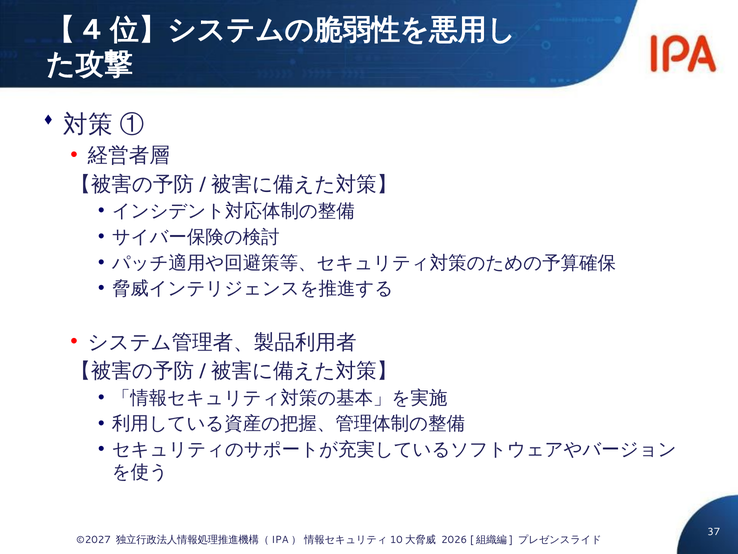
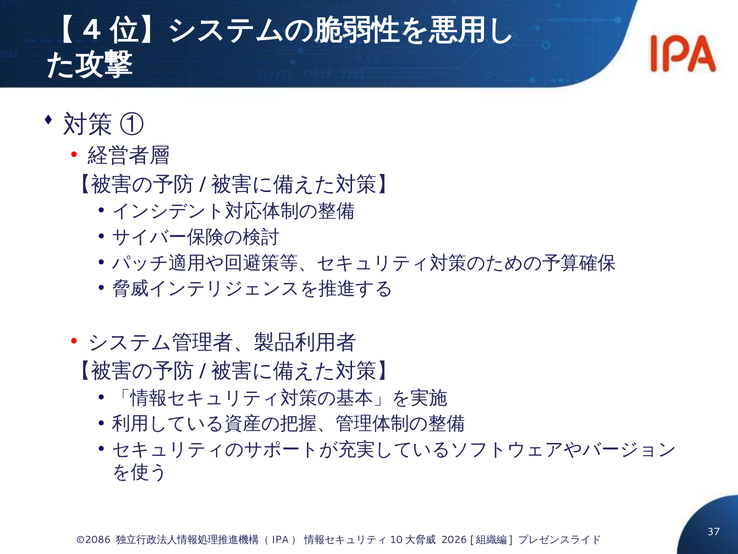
©2027: ©2027 -> ©2086
